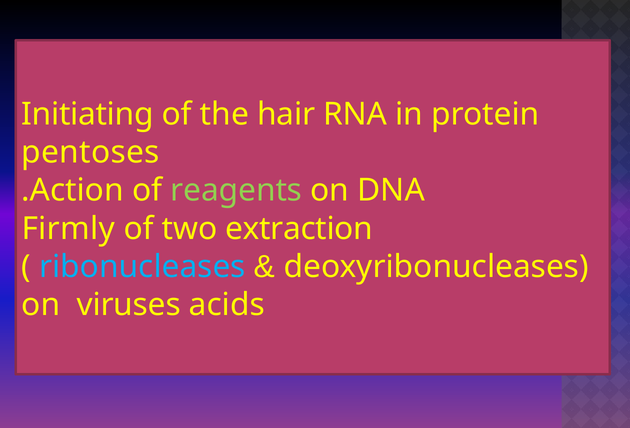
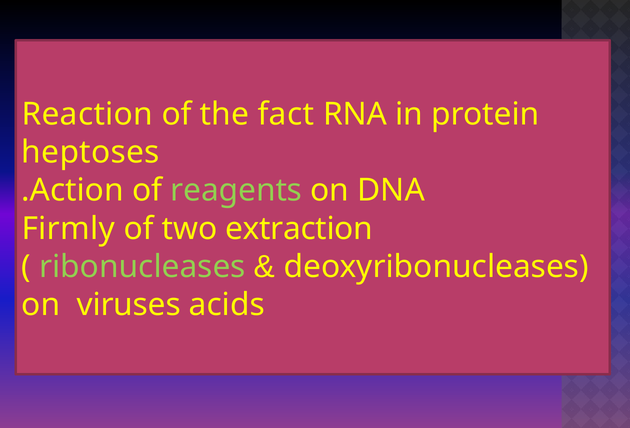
Initiating: Initiating -> Reaction
hair: hair -> fact
pentoses: pentoses -> heptoses
ribonucleases colour: light blue -> light green
